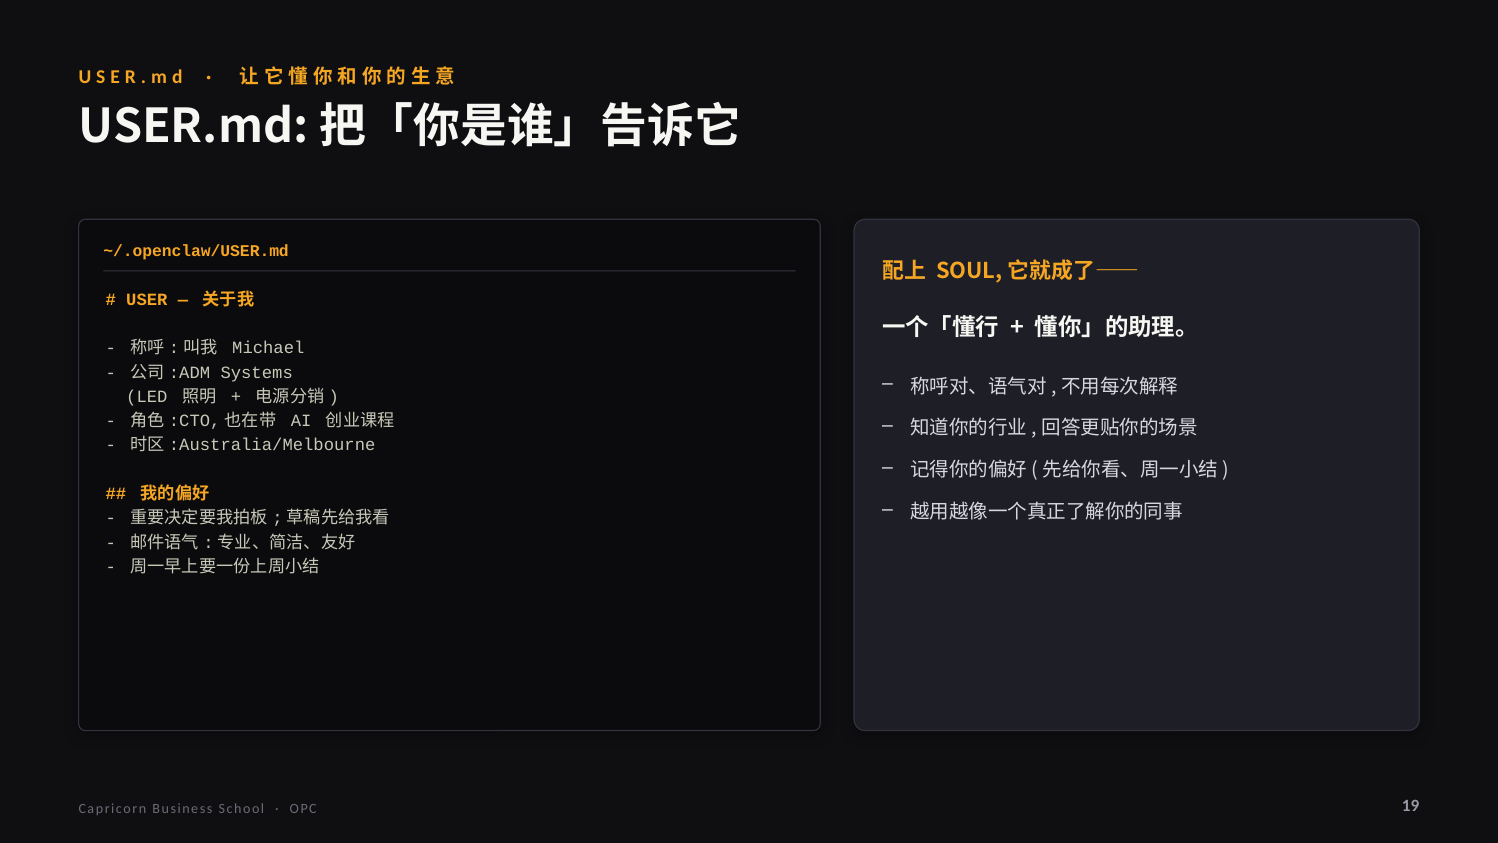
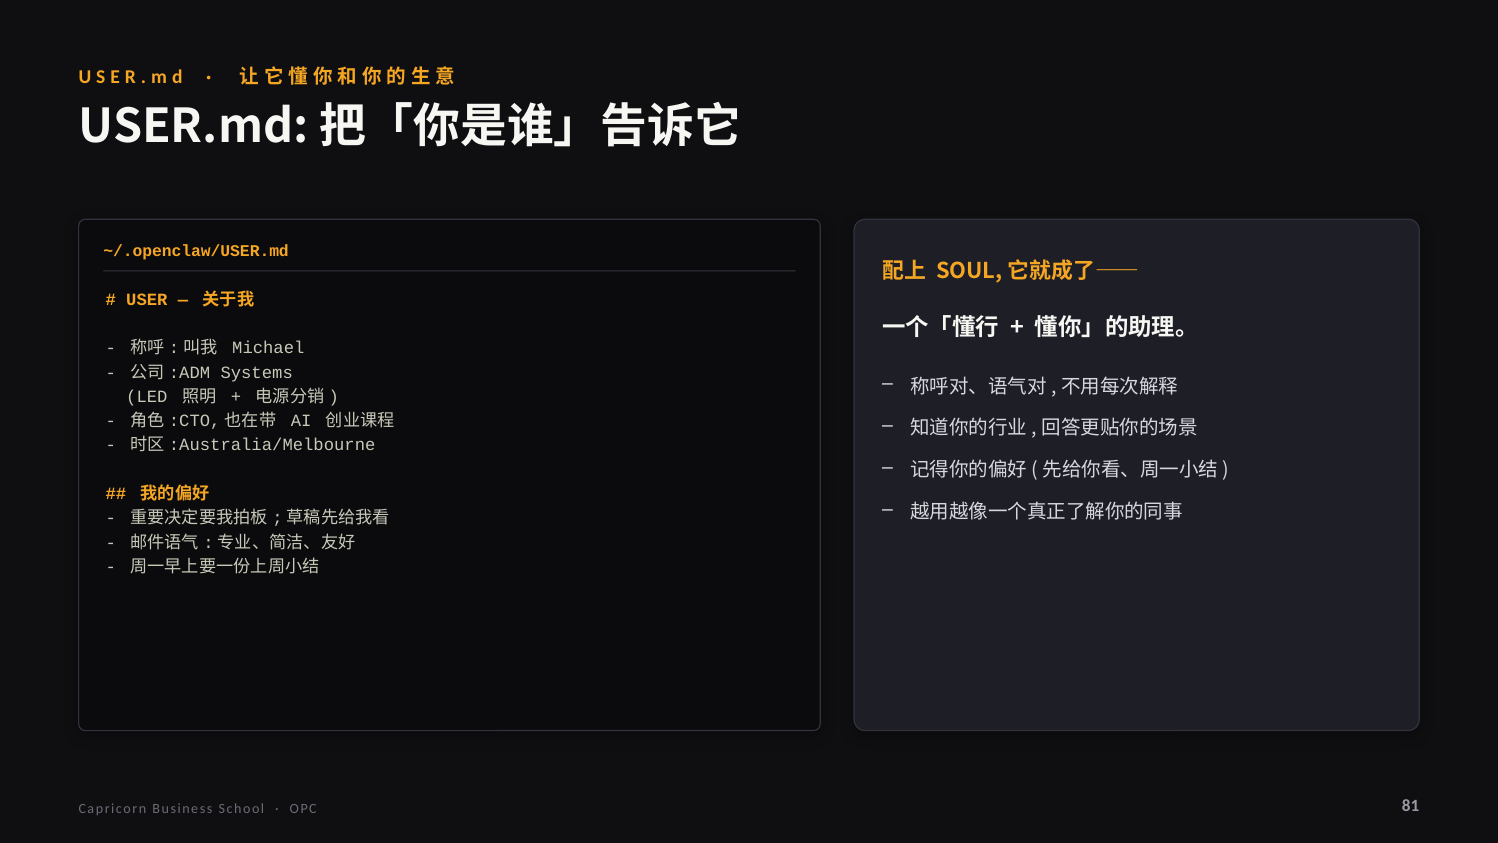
19: 19 -> 81
